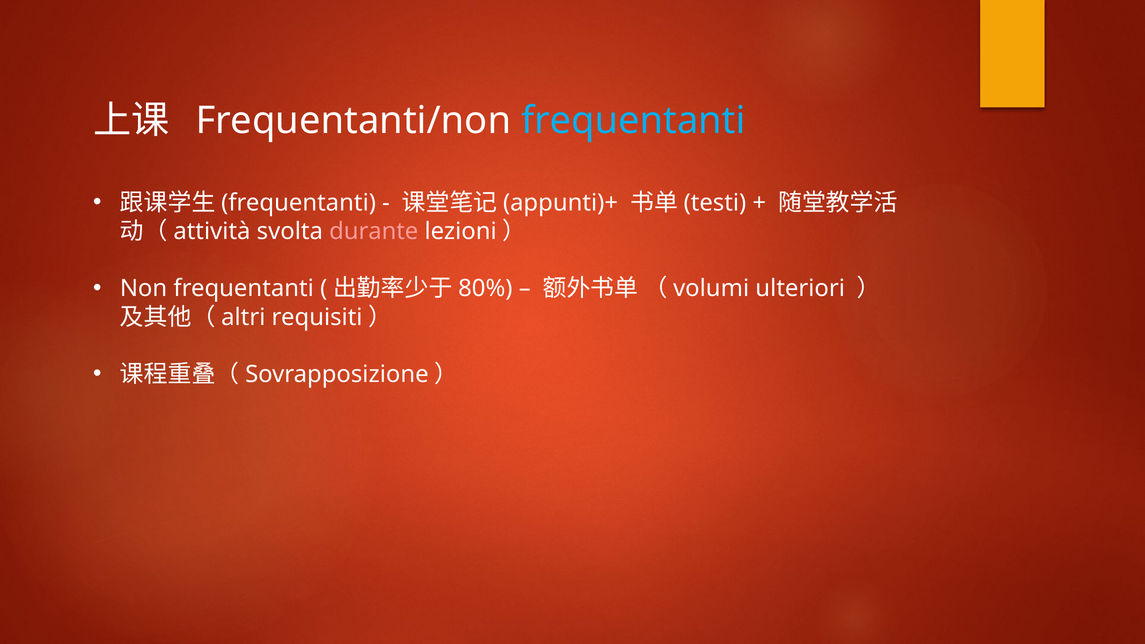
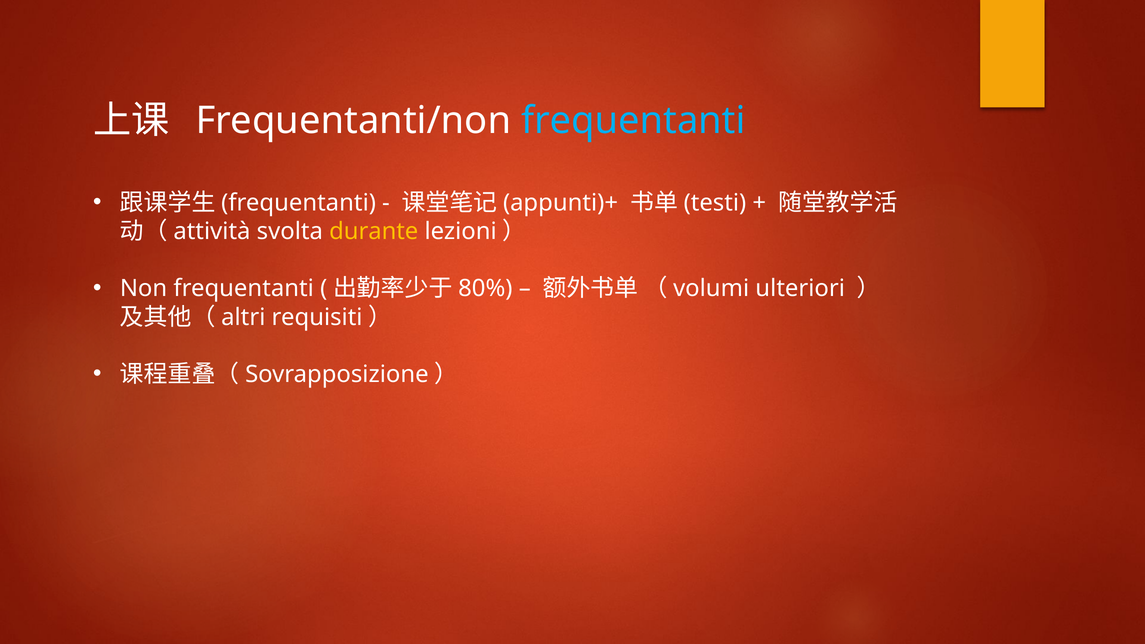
durante colour: pink -> yellow
